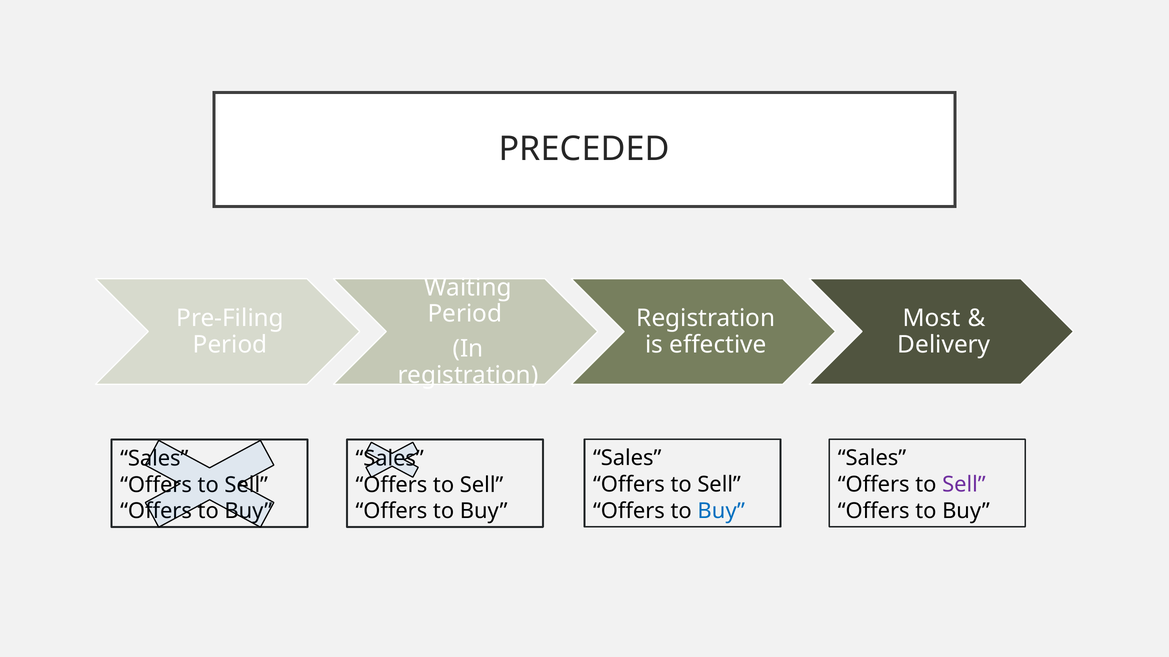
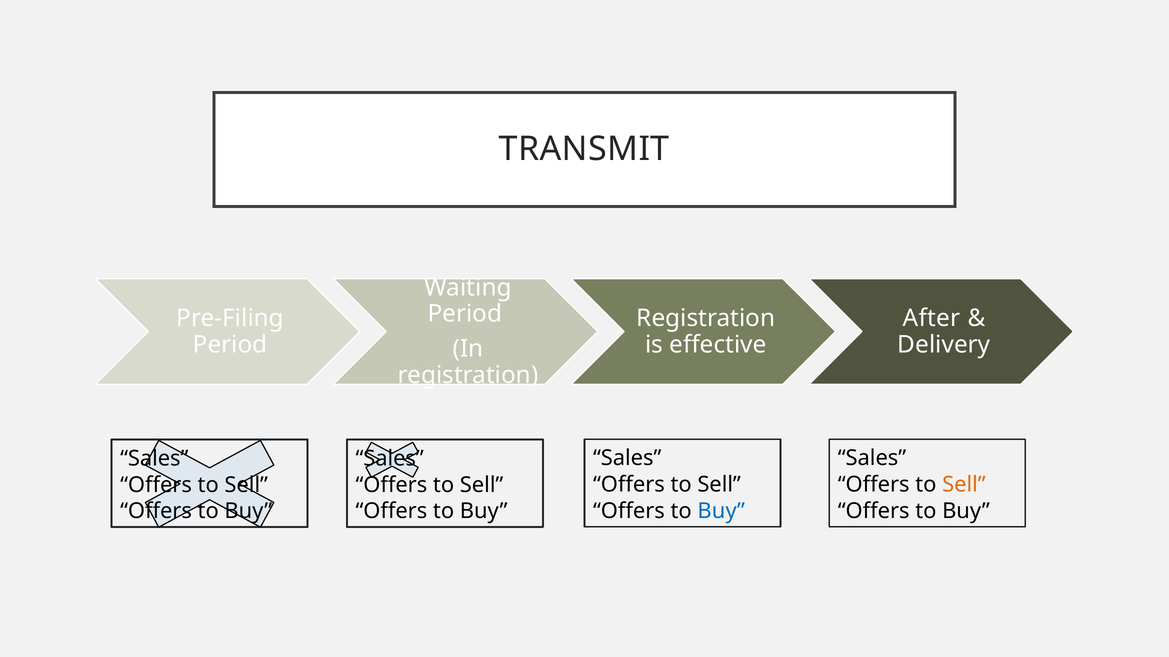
PRECEDED: PRECEDED -> TRANSMIT
Most: Most -> After
Sell at (964, 485) colour: purple -> orange
